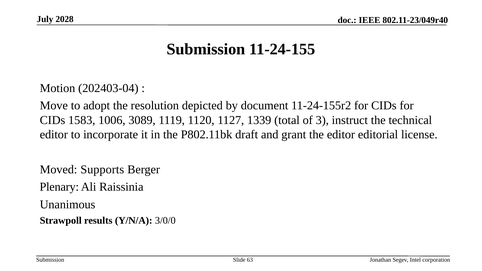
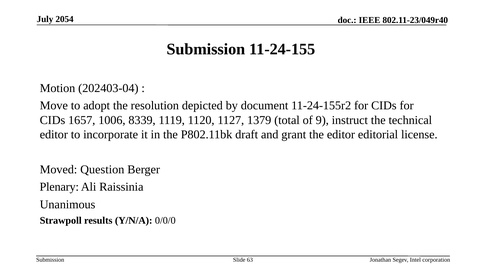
2028: 2028 -> 2054
1583: 1583 -> 1657
3089: 3089 -> 8339
1339: 1339 -> 1379
3: 3 -> 9
Supports: Supports -> Question
3/0/0: 3/0/0 -> 0/0/0
